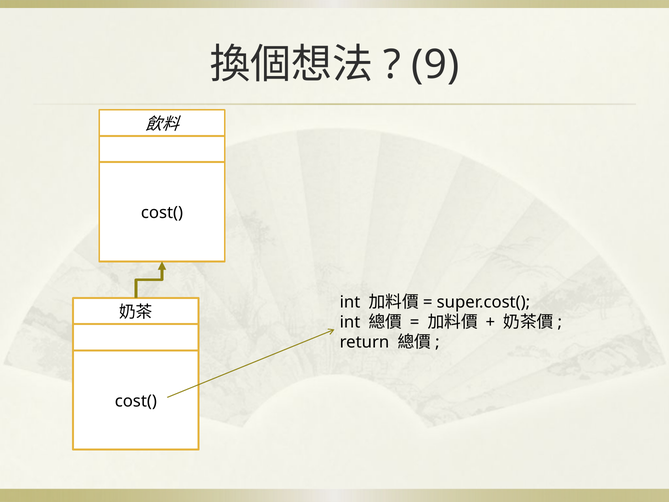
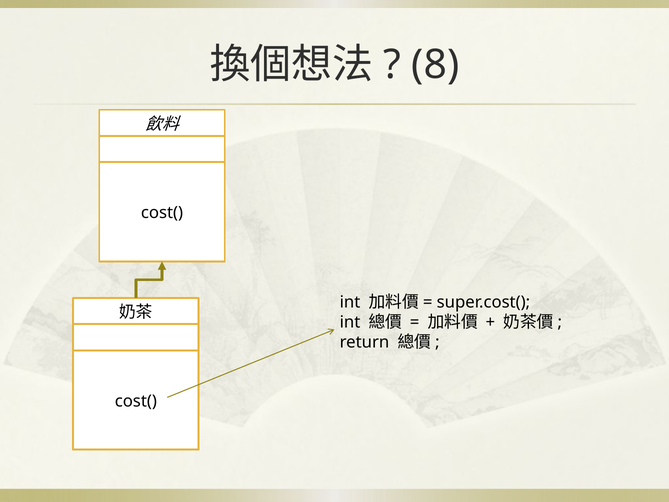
9: 9 -> 8
